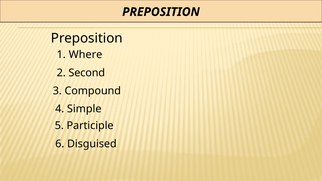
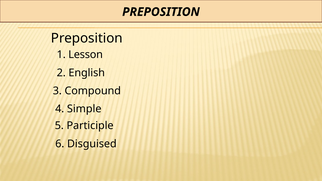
Where: Where -> Lesson
Second: Second -> English
